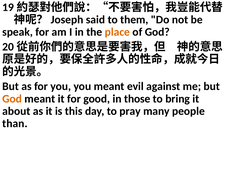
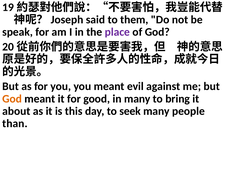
place colour: orange -> purple
in those: those -> many
pray: pray -> seek
